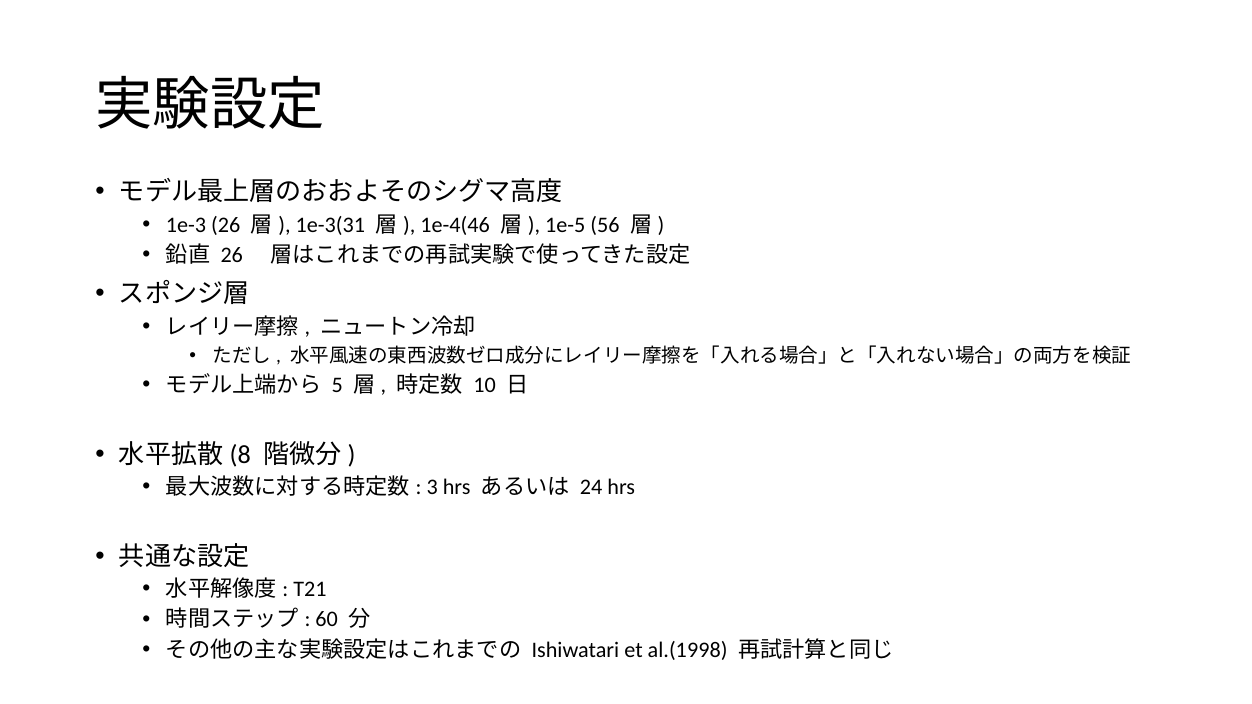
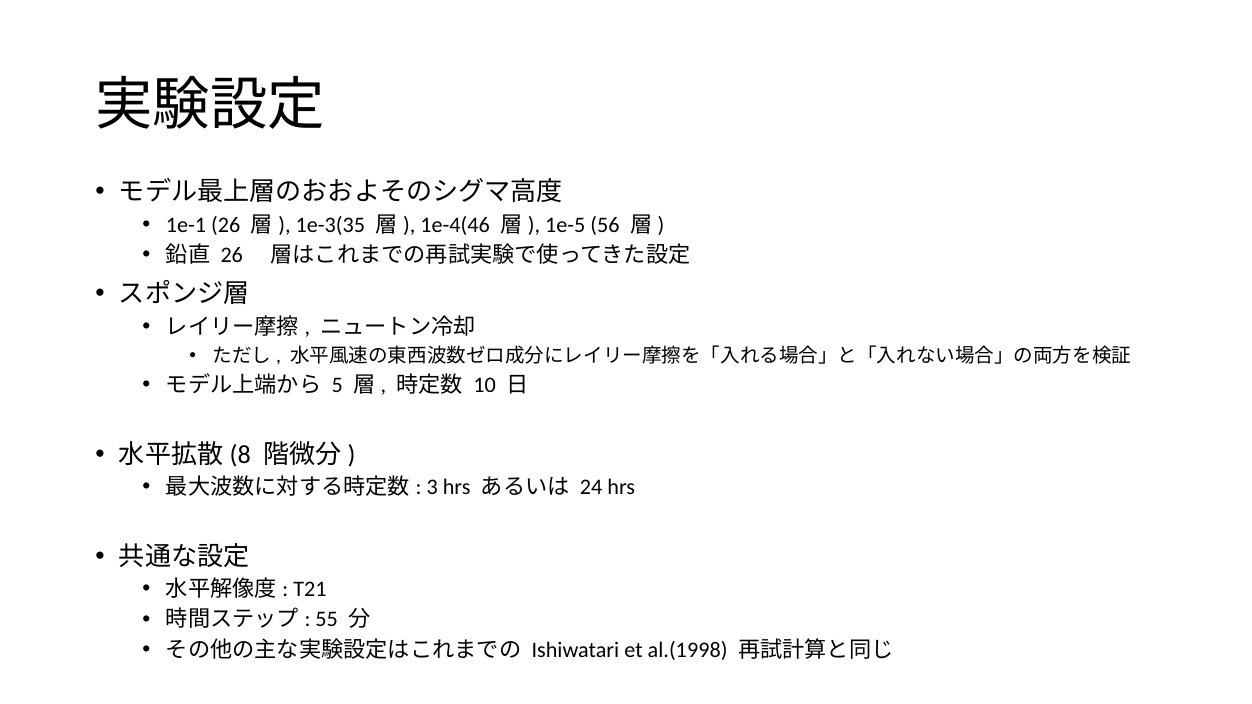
1e-3: 1e-3 -> 1e-1
1e-3(31: 1e-3(31 -> 1e-3(35
60: 60 -> 55
